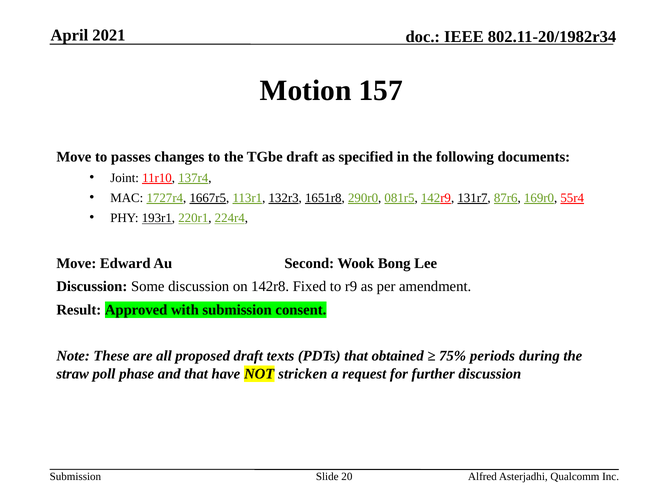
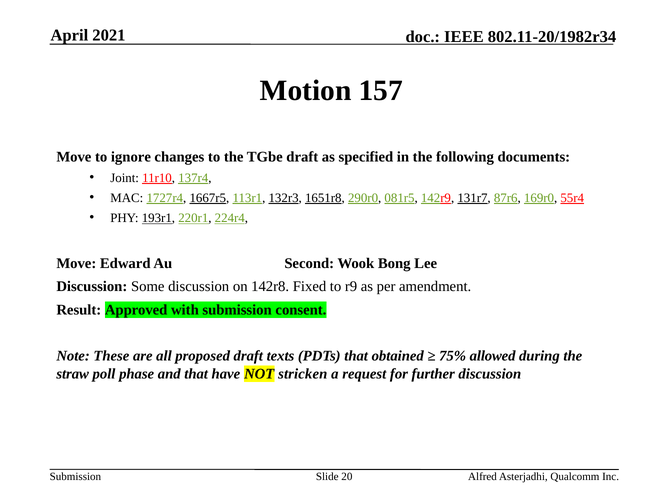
passes: passes -> ignore
periods: periods -> allowed
